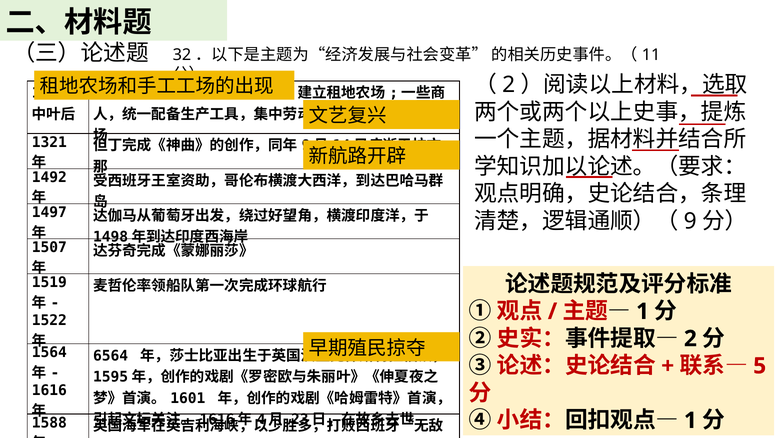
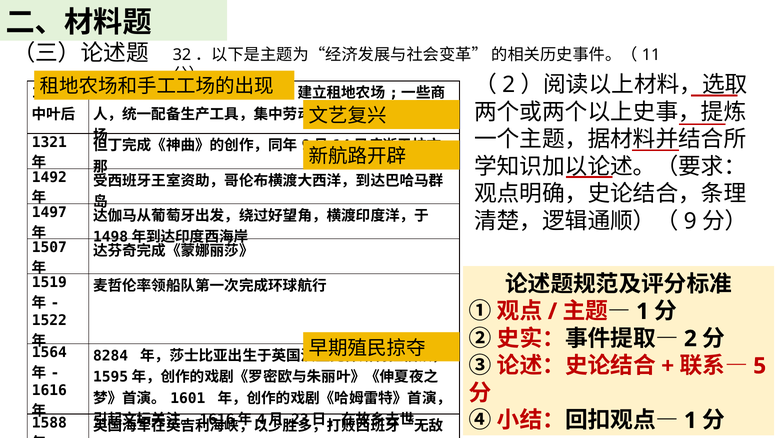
6564: 6564 -> 8284
